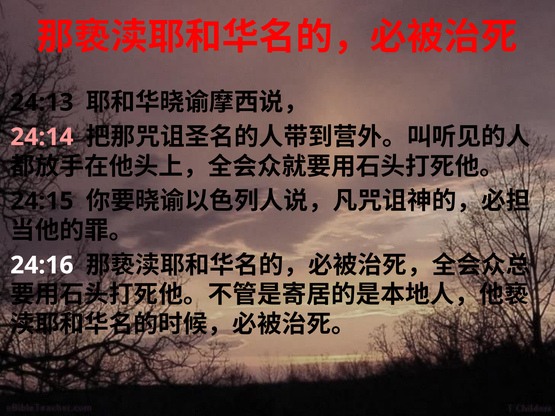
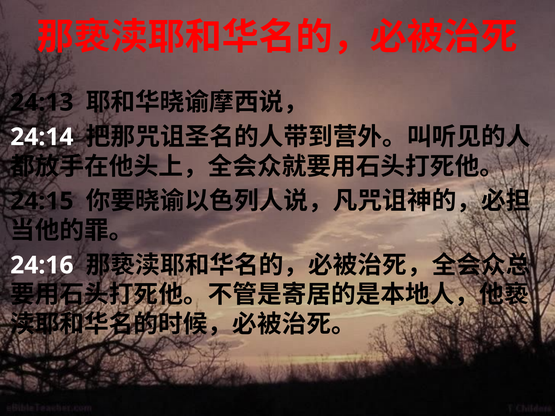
24:14 colour: pink -> white
